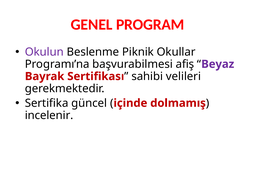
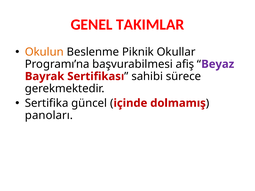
PROGRAM: PROGRAM -> TAKIMLAR
Okulun colour: purple -> orange
velileri: velileri -> sürece
incelenir: incelenir -> panoları
